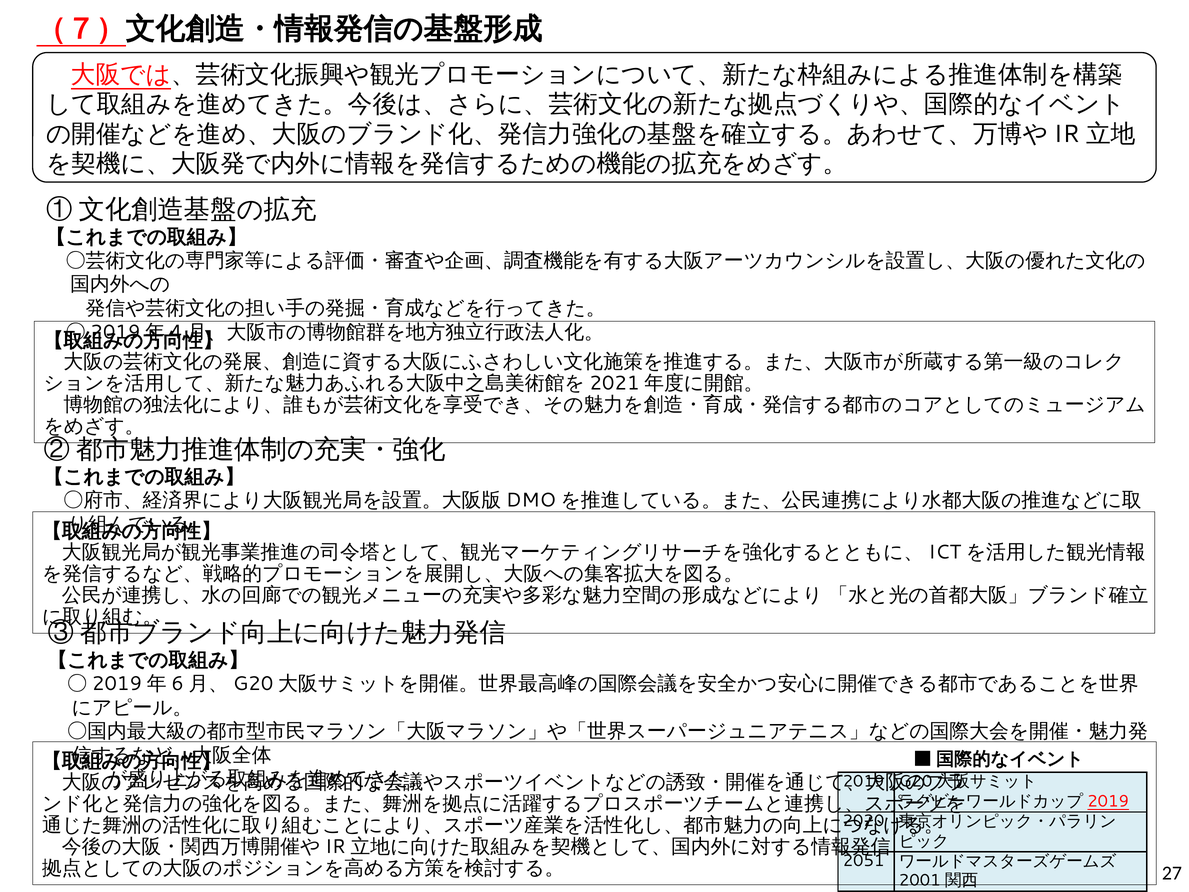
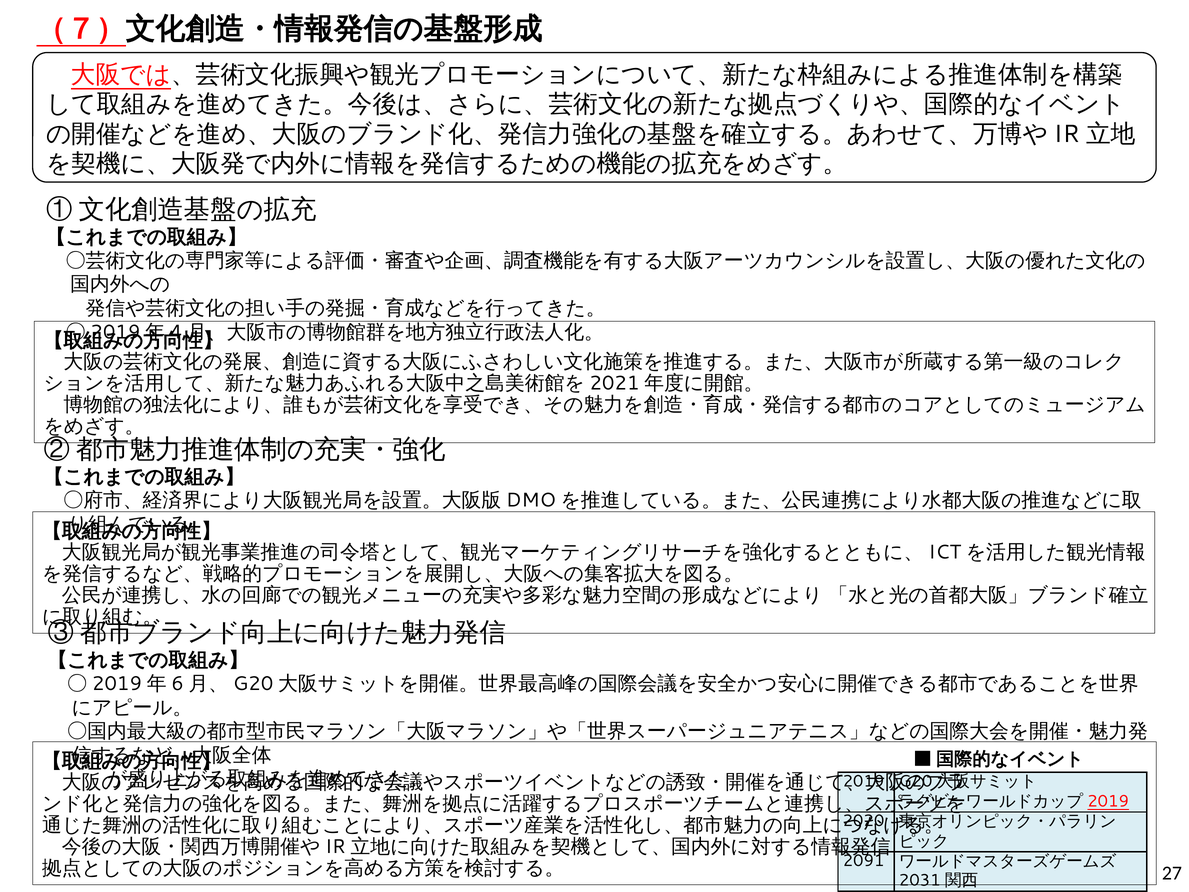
2051: 2051 -> 2091
2001: 2001 -> 2031
